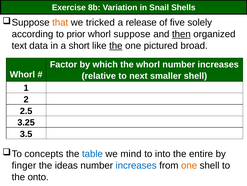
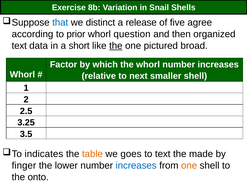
that colour: orange -> blue
tricked: tricked -> distinct
solely: solely -> agree
suppose: suppose -> question
then underline: present -> none
concepts: concepts -> indicates
table colour: blue -> orange
mind: mind -> goes
to into: into -> text
entire: entire -> made
ideas: ideas -> lower
